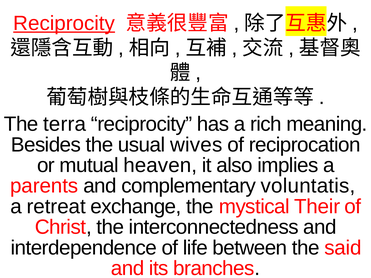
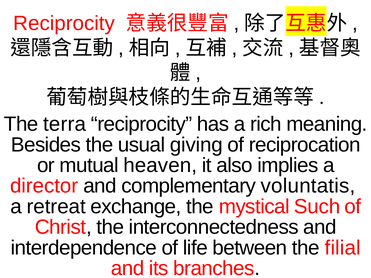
Reciprocity at (64, 23) underline: present -> none
wives: wives -> giving
parents: parents -> director
Their: Their -> Such
said: said -> filial
